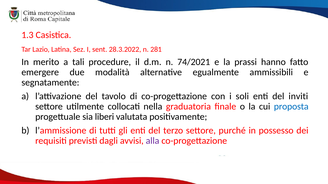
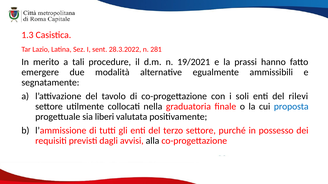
74/2021: 74/2021 -> 19/2021
inviti: inviti -> rilevi
alla colour: purple -> black
